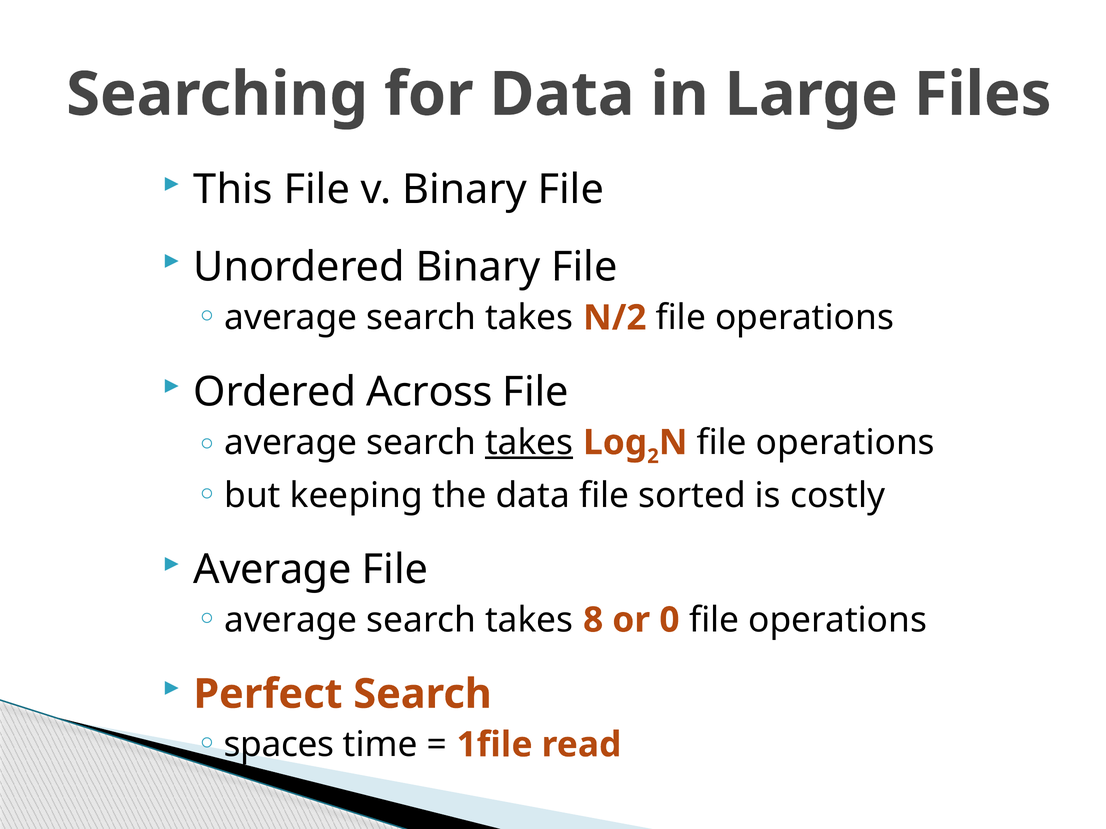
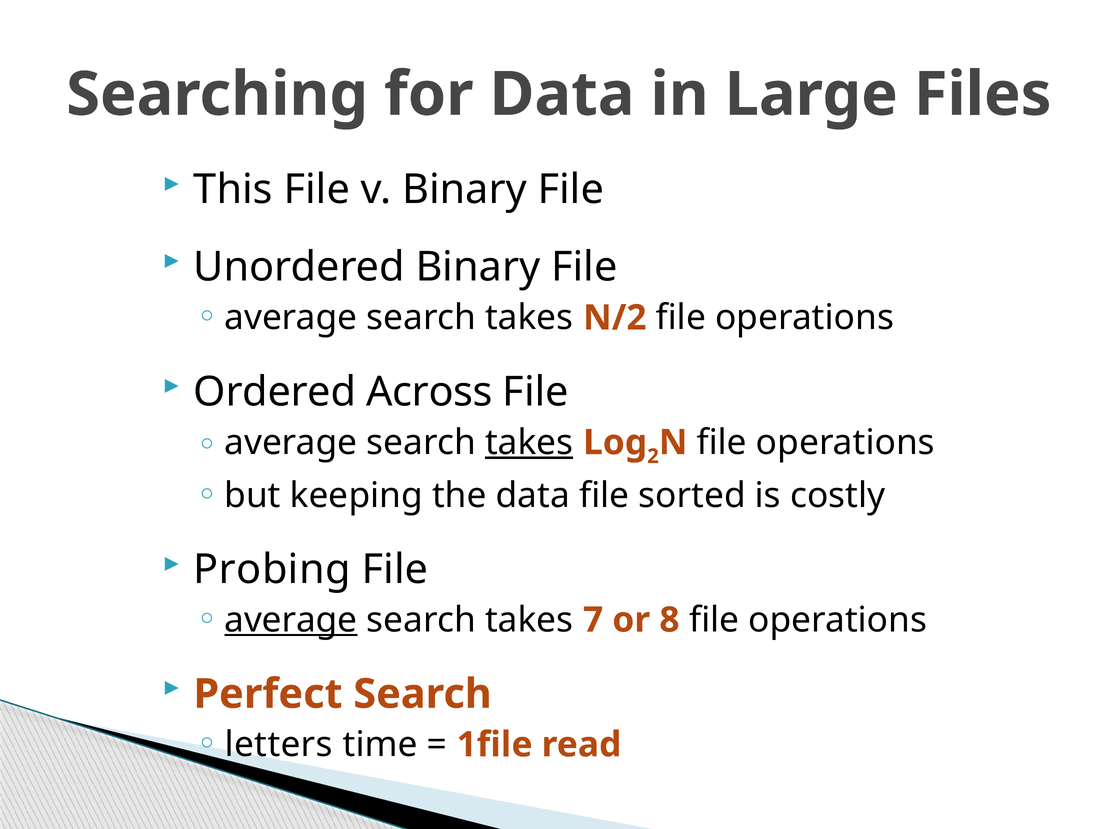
Average at (272, 570): Average -> Probing
average at (291, 620) underline: none -> present
8: 8 -> 7
0: 0 -> 8
spaces: spaces -> letters
